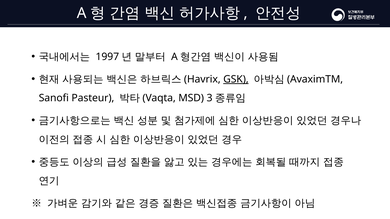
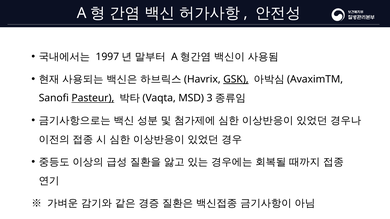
Pasteur underline: none -> present
